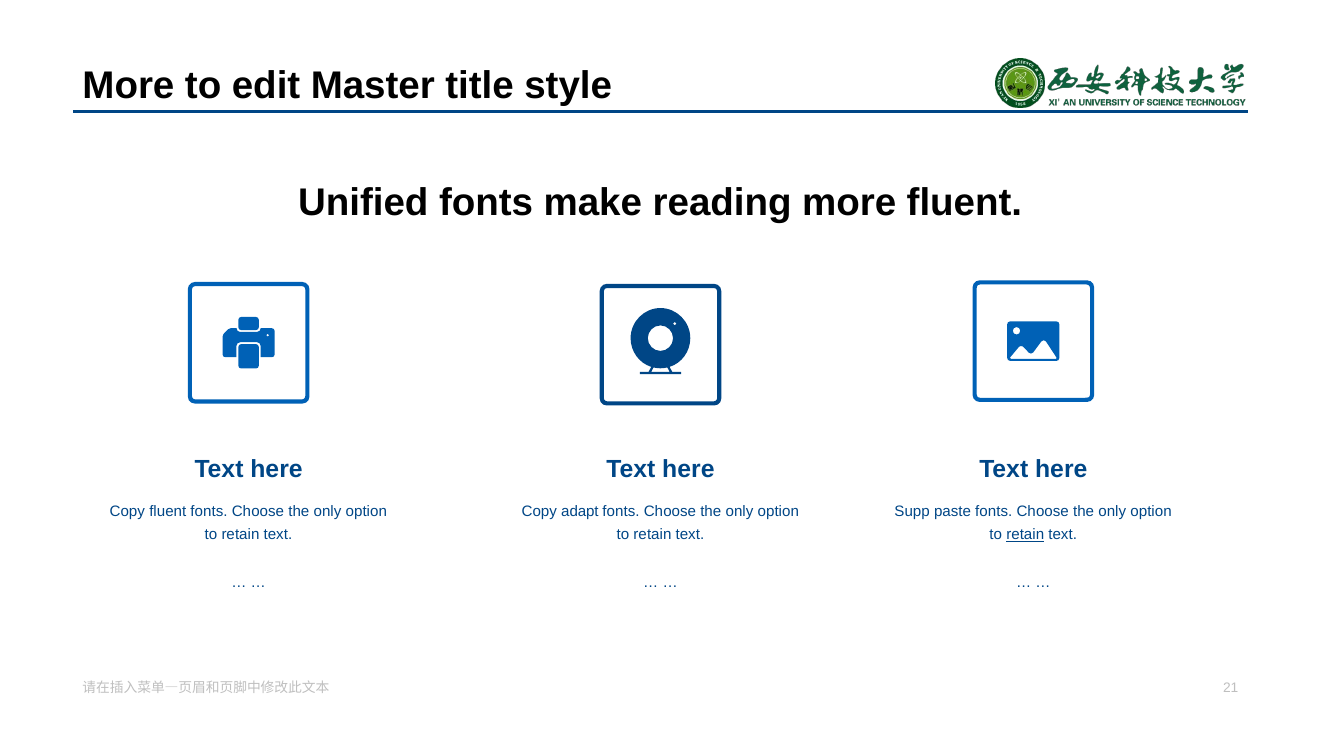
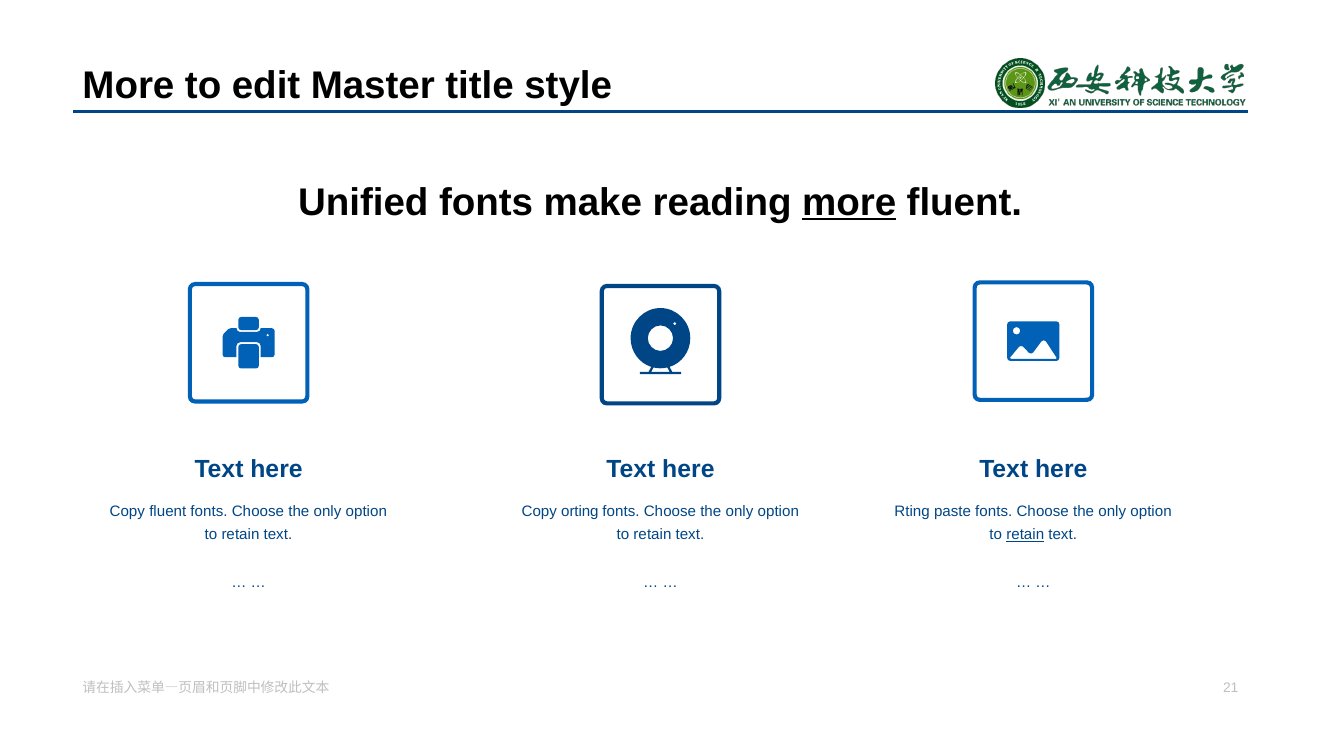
more at (849, 203) underline: none -> present
adapt: adapt -> orting
Supp: Supp -> Rting
